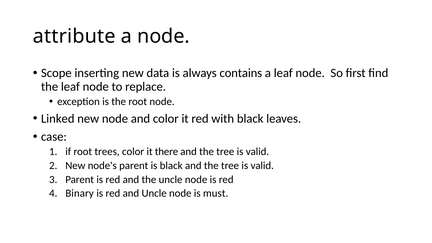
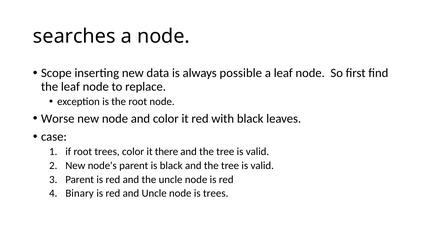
attribute: attribute -> searches
contains: contains -> possible
Linked: Linked -> Worse
is must: must -> trees
